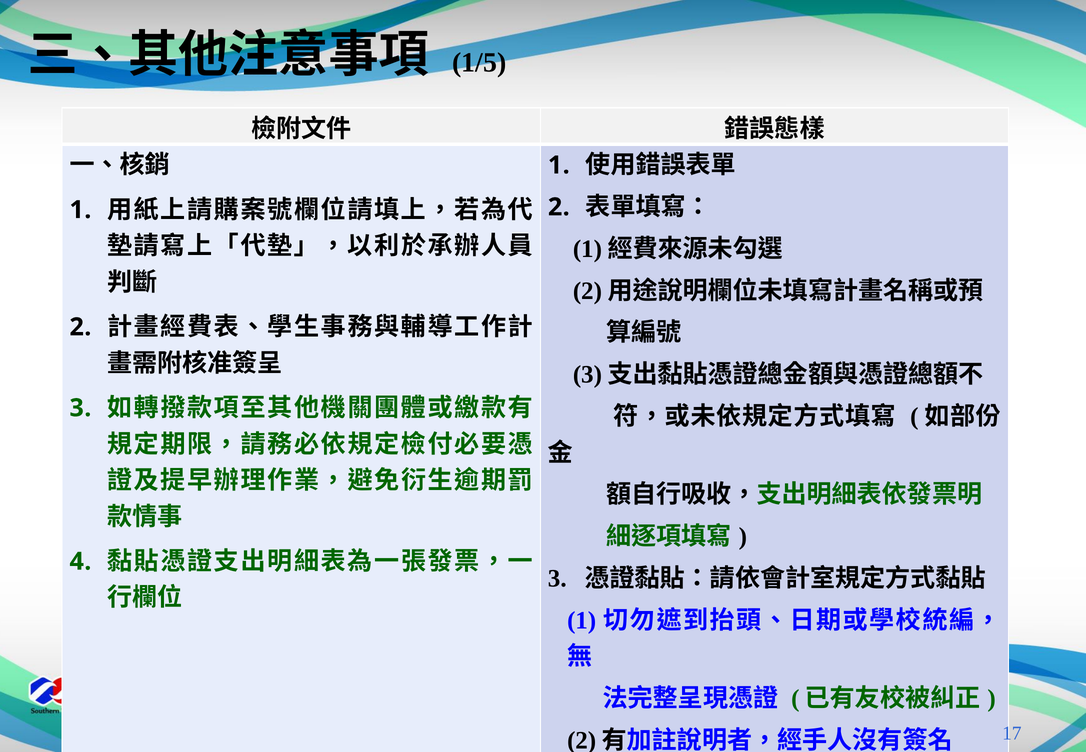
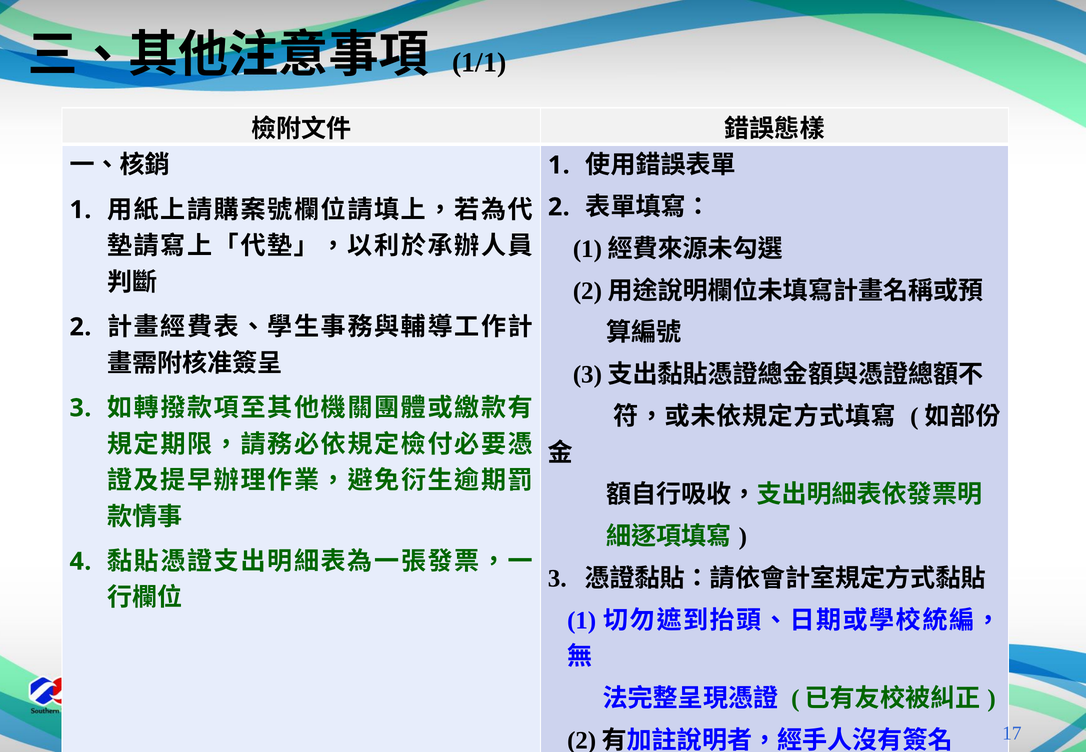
1/5: 1/5 -> 1/1
